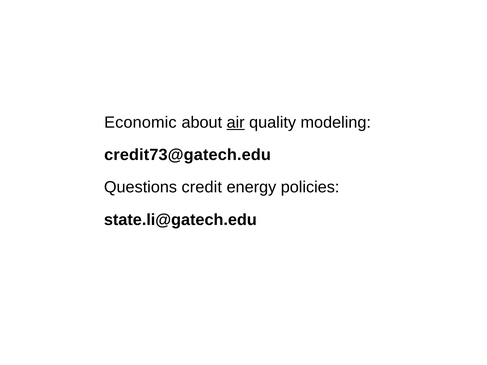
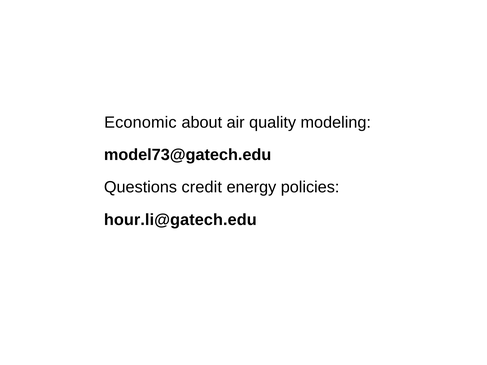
air underline: present -> none
credit73@gatech.edu: credit73@gatech.edu -> model73@gatech.edu
state.li@gatech.edu: state.li@gatech.edu -> hour.li@gatech.edu
